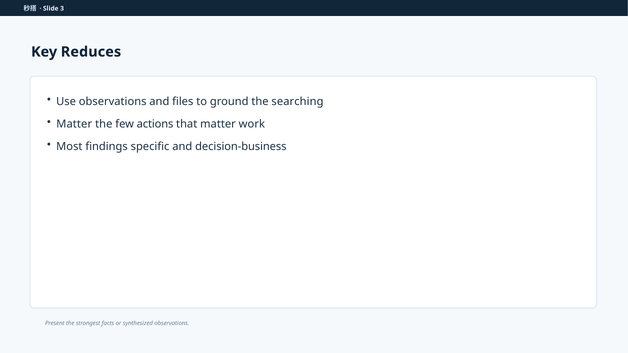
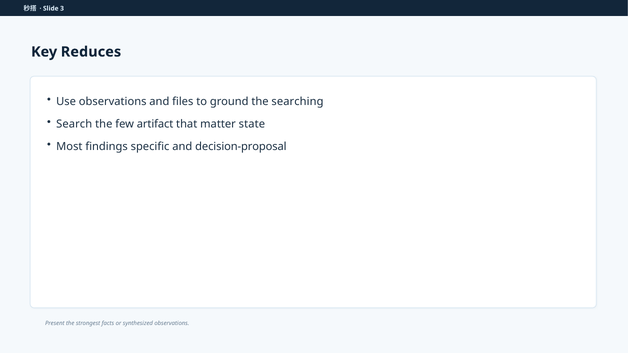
Matter at (74, 124): Matter -> Search
actions: actions -> artifact
work: work -> state
decision-business: decision-business -> decision-proposal
